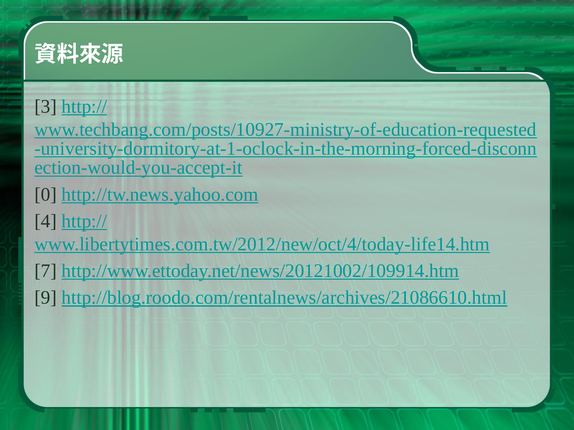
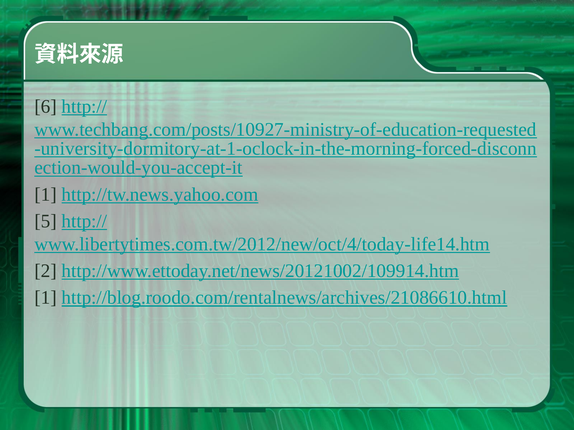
3: 3 -> 6
0 at (46, 195): 0 -> 1
4: 4 -> 5
7: 7 -> 2
9 at (46, 298): 9 -> 1
